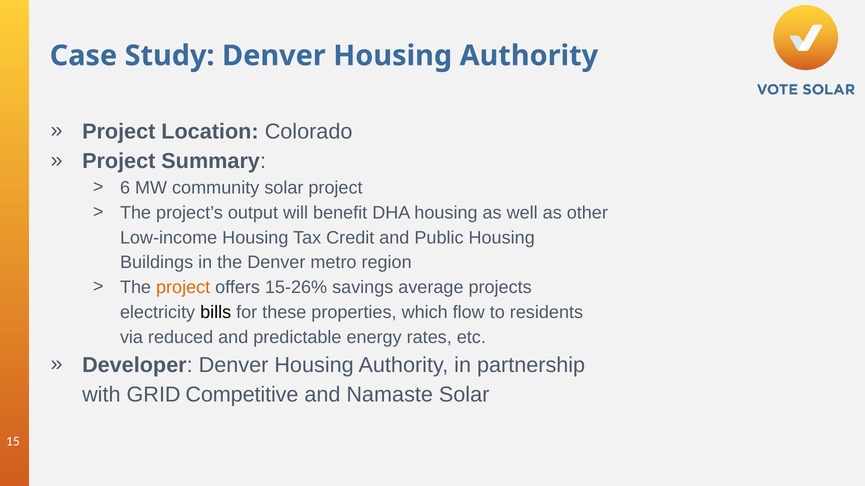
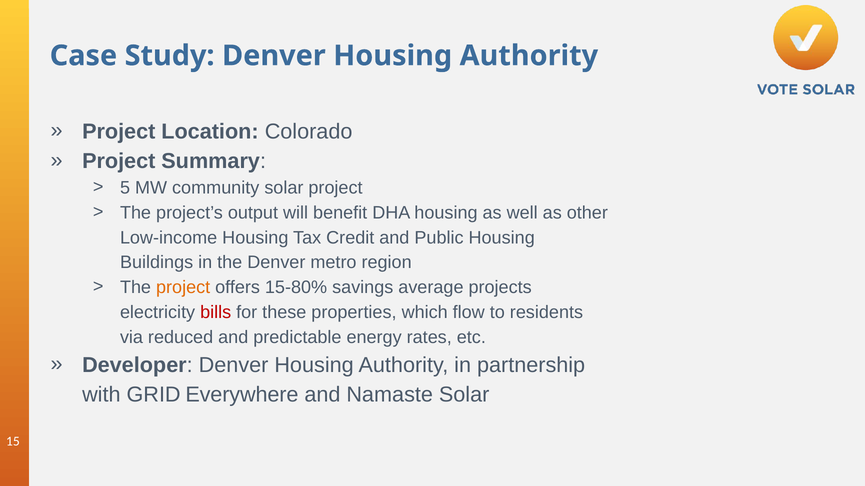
6: 6 -> 5
15-26%: 15-26% -> 15-80%
bills colour: black -> red
Competitive: Competitive -> Everywhere
